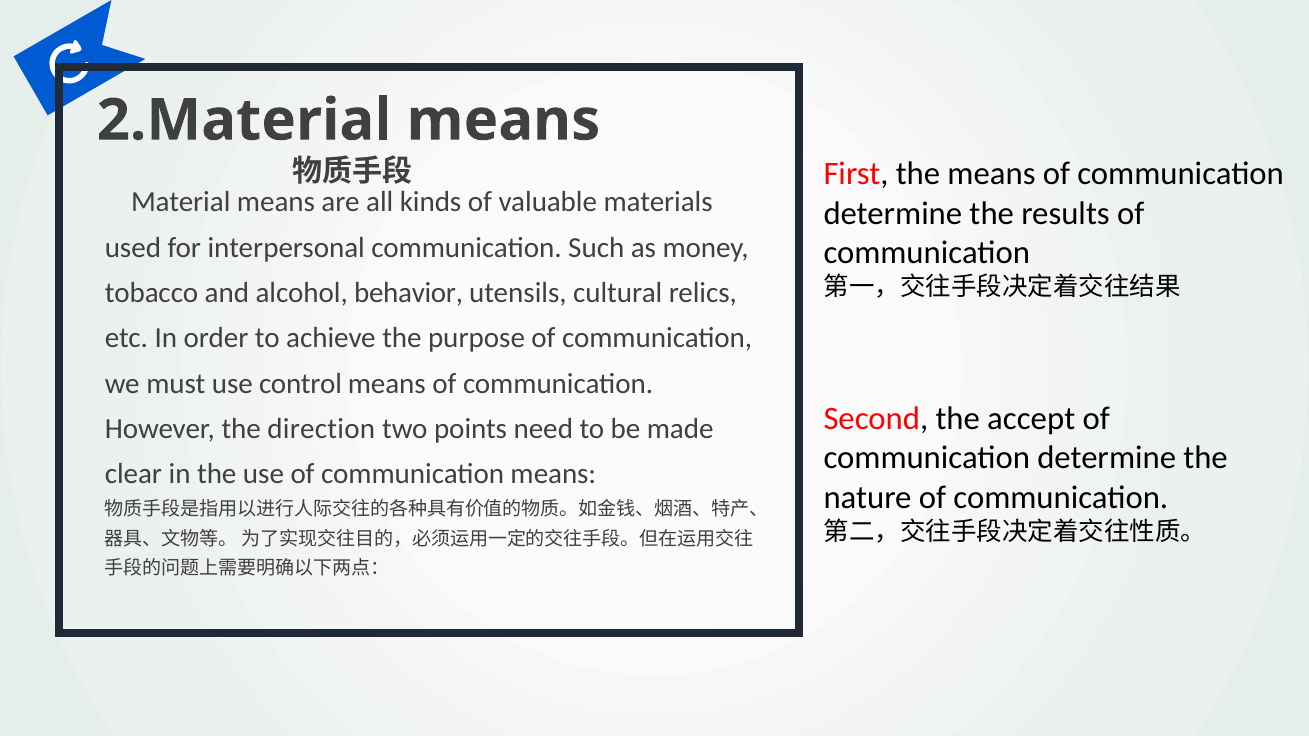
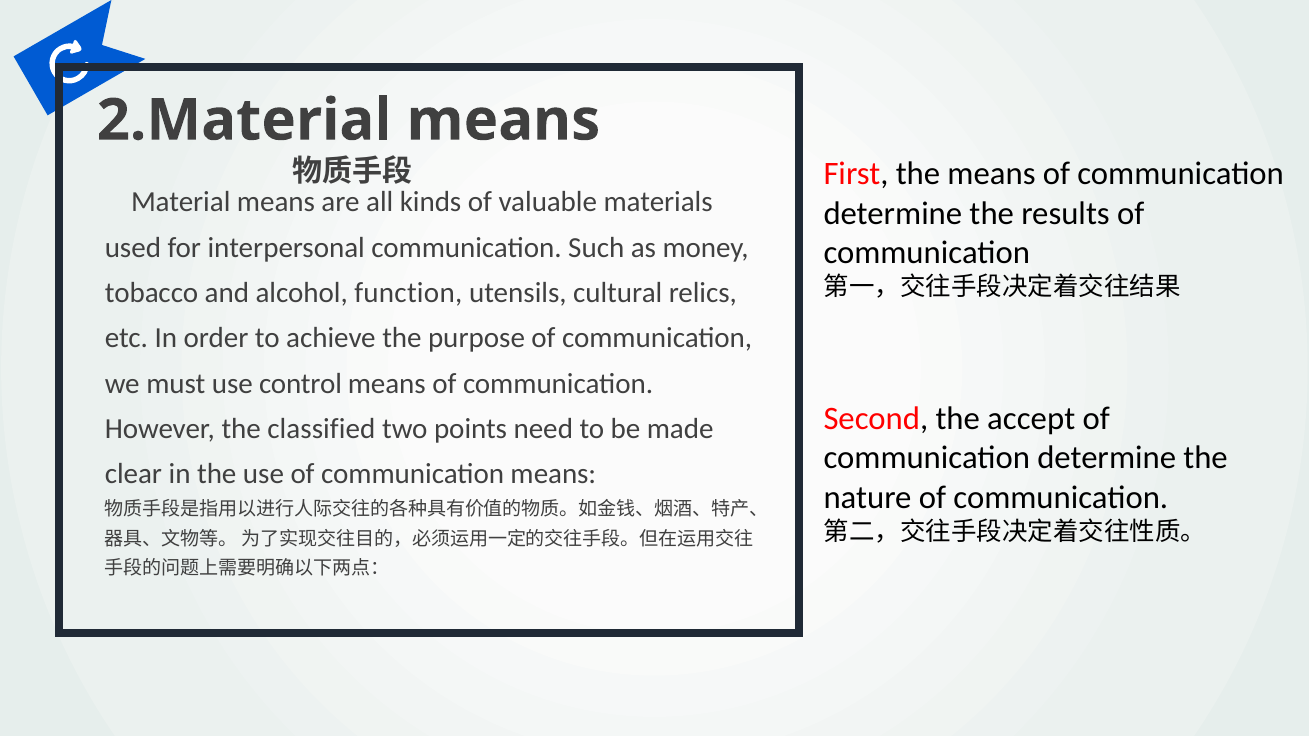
behavior: behavior -> function
direction: direction -> classified
